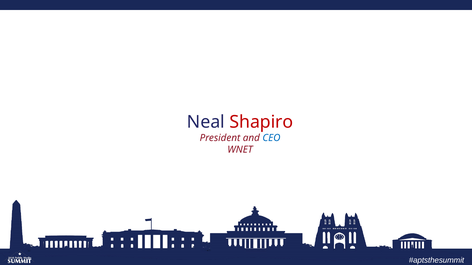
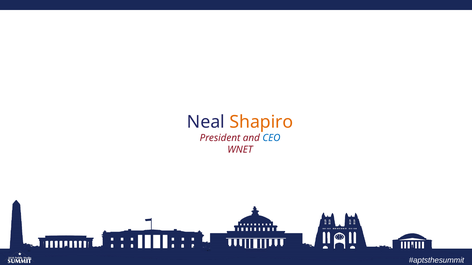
Shapiro colour: red -> orange
